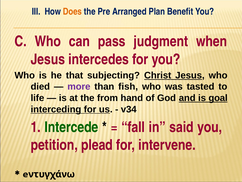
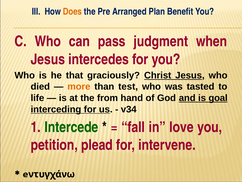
subjecting: subjecting -> graciously
more colour: purple -> orange
fish: fish -> test
said: said -> love
